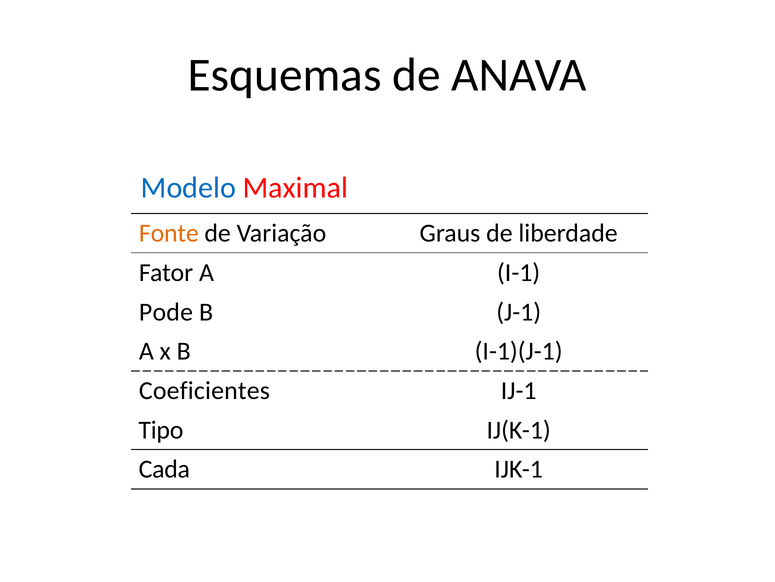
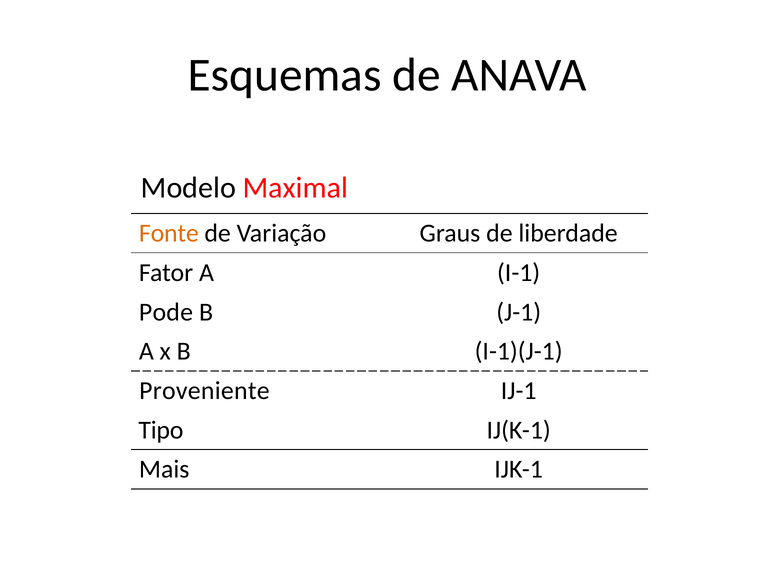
Modelo colour: blue -> black
Coeficientes: Coeficientes -> Proveniente
Cada: Cada -> Mais
